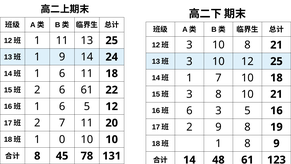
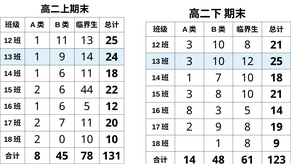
6 61: 61 -> 44
6 at (189, 110): 6 -> 8
5 16: 16 -> 14
1 at (37, 139): 1 -> 2
